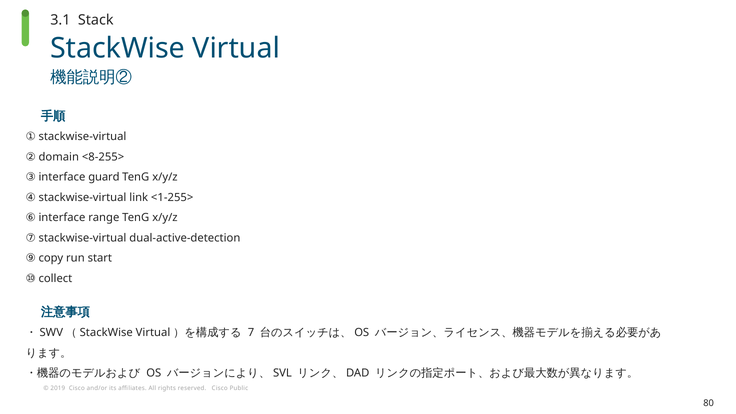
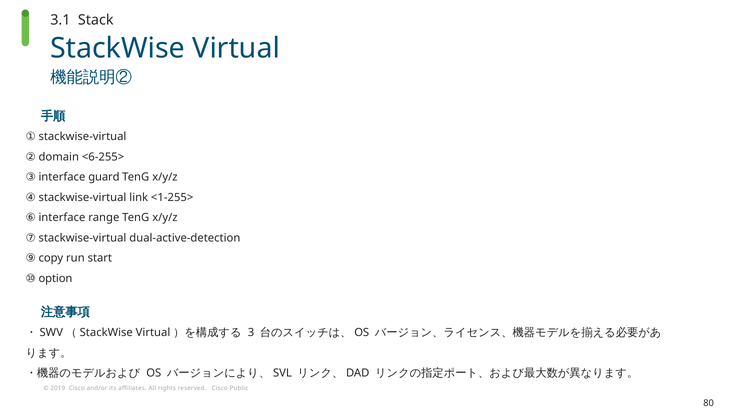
<8-255>: <8-255> -> <6-255>
collect: collect -> option
7: 7 -> 3
